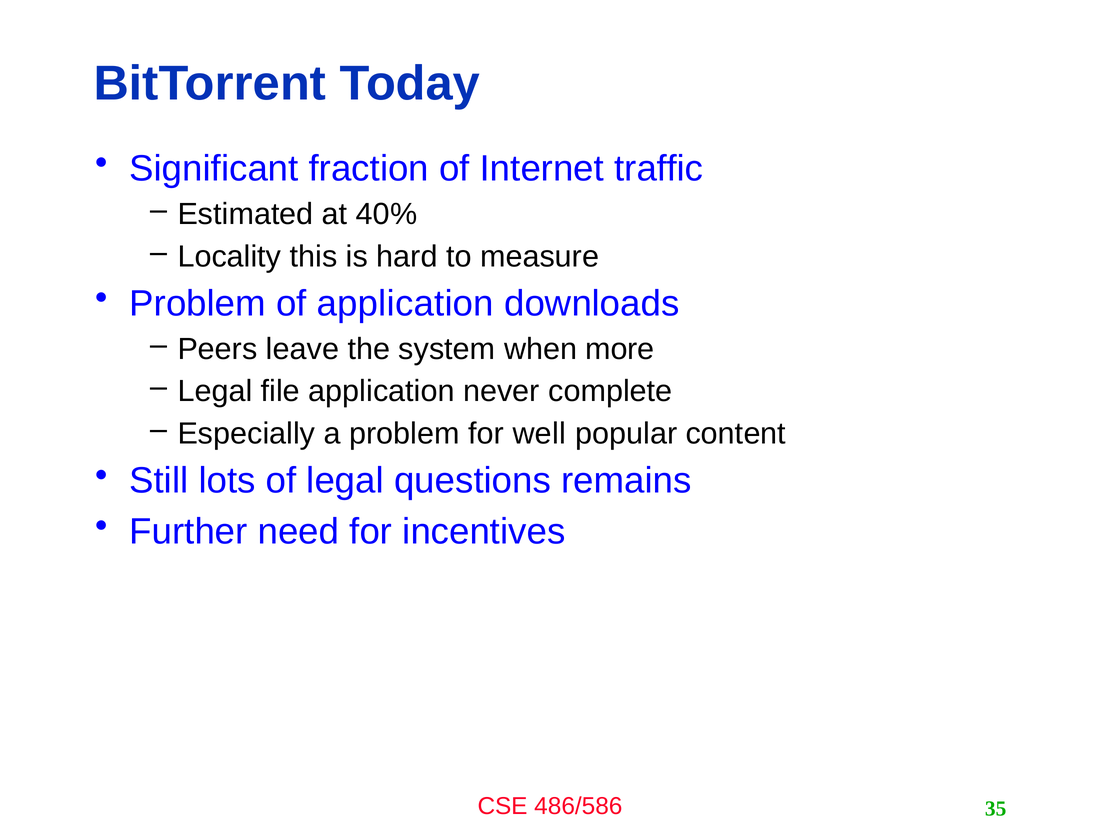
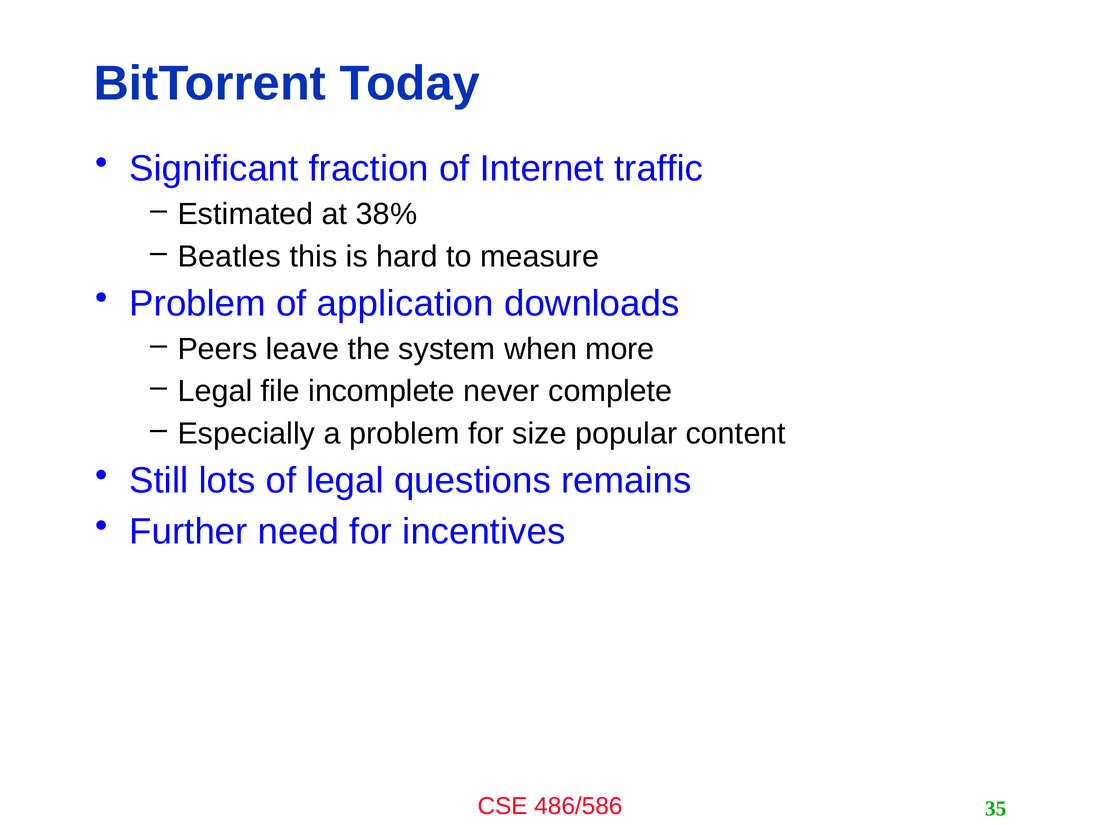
40%: 40% -> 38%
Locality: Locality -> Beatles
file application: application -> incomplete
well: well -> size
